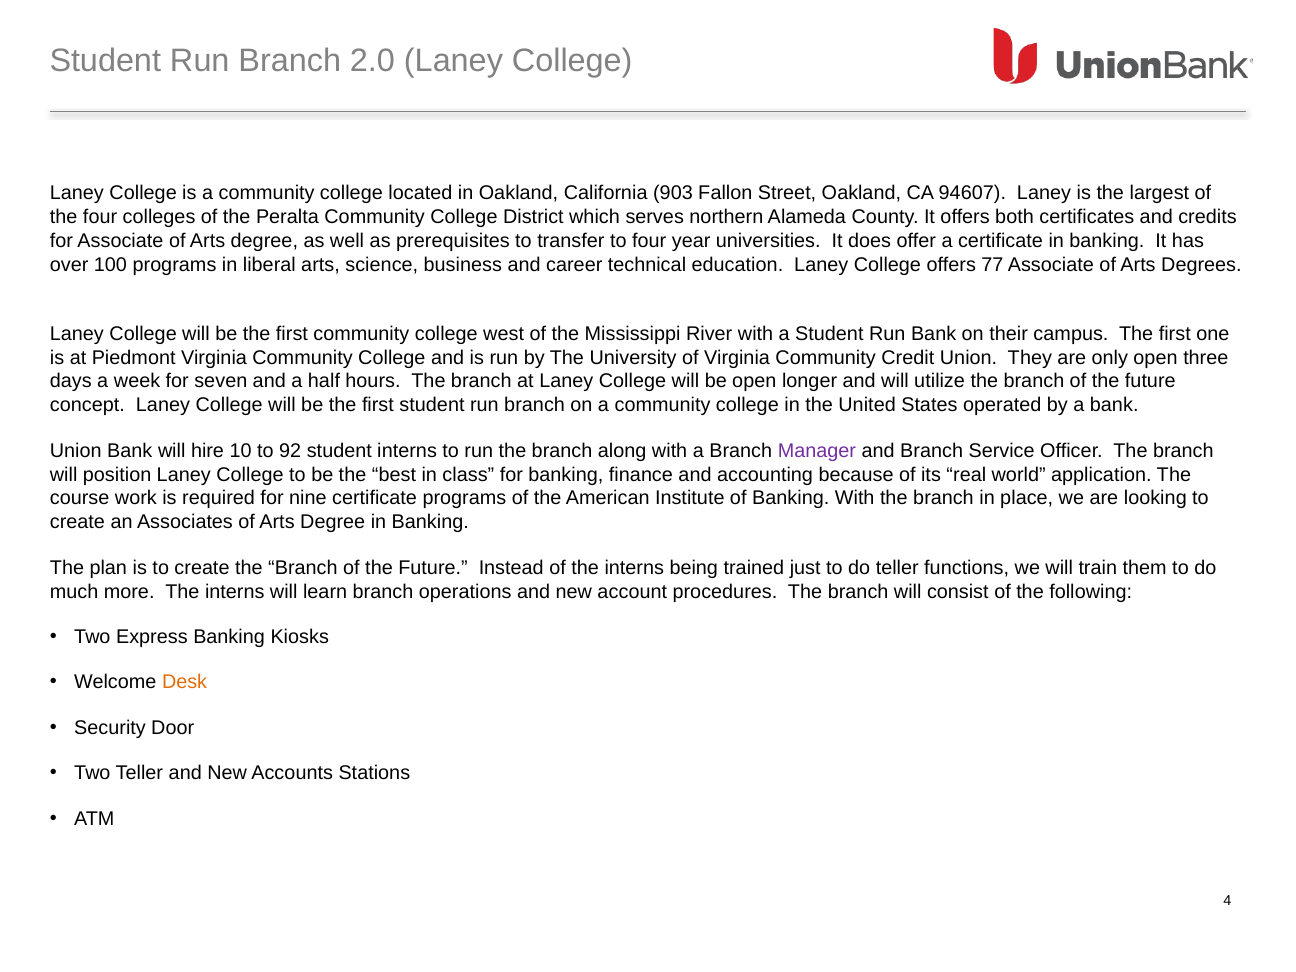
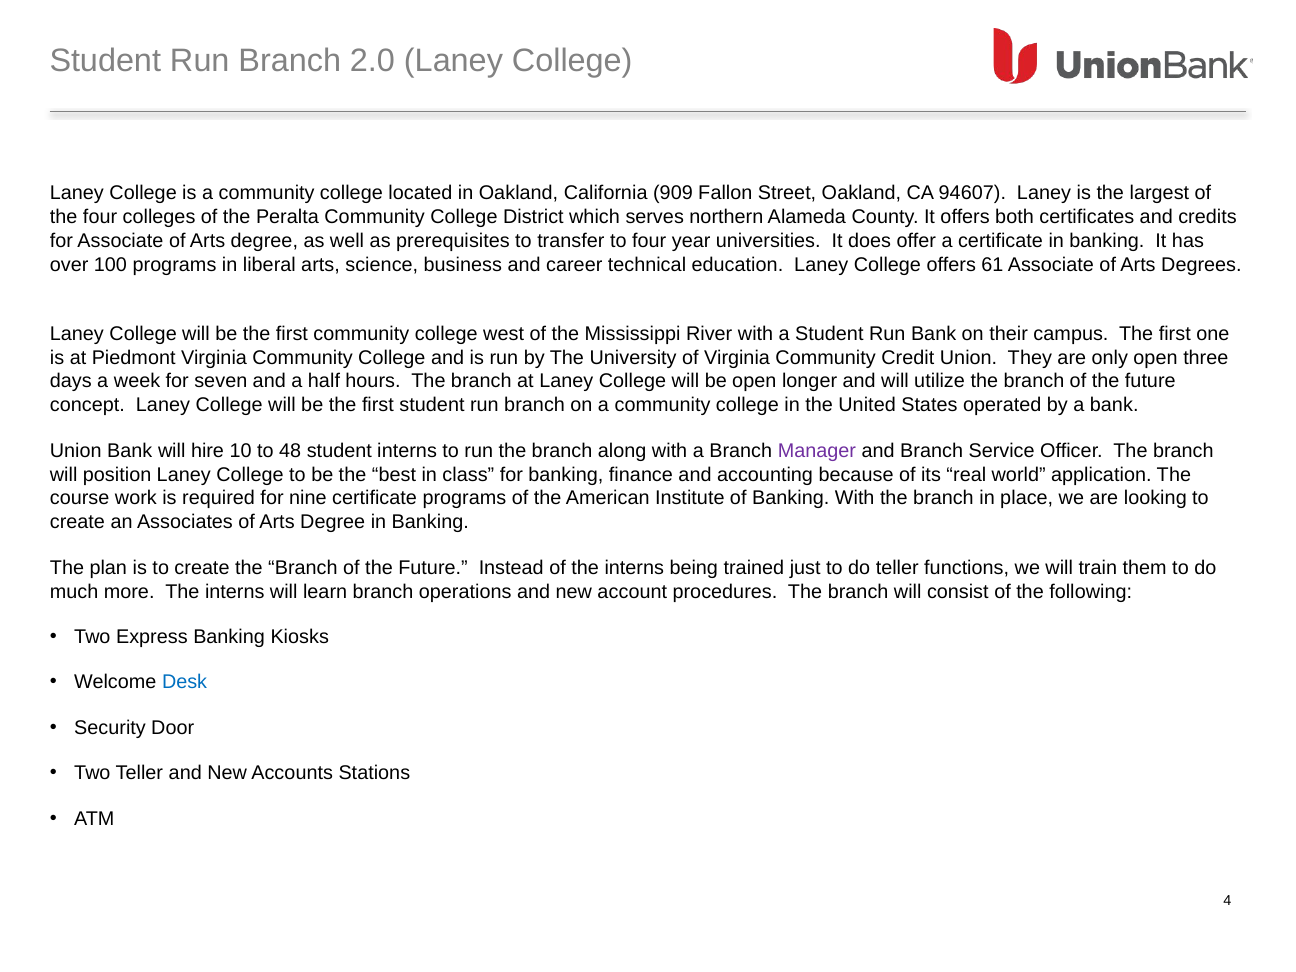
903: 903 -> 909
77: 77 -> 61
92: 92 -> 48
Desk colour: orange -> blue
